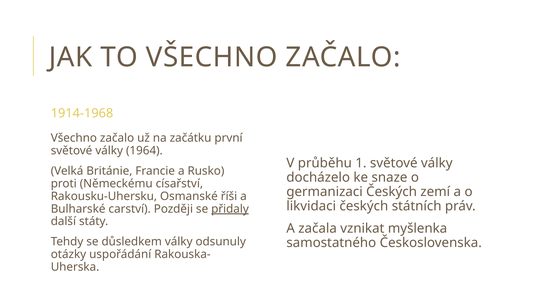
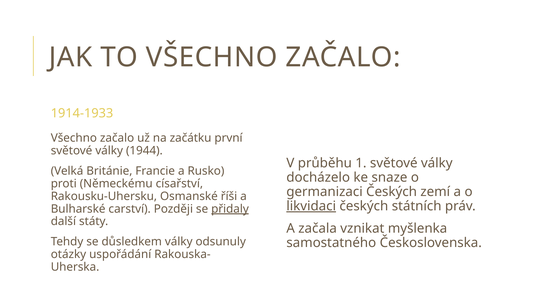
1914-1968: 1914-1968 -> 1914-1933
1964: 1964 -> 1944
likvidaci underline: none -> present
